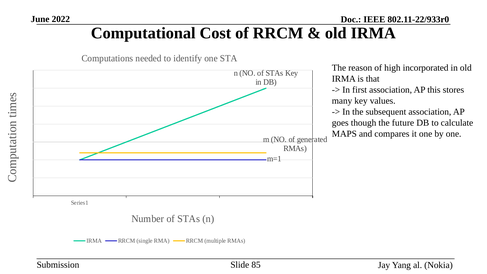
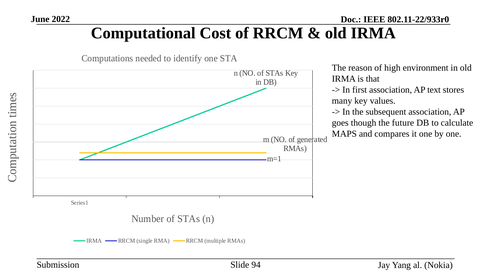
incorporated: incorporated -> environment
this: this -> text
85: 85 -> 94
